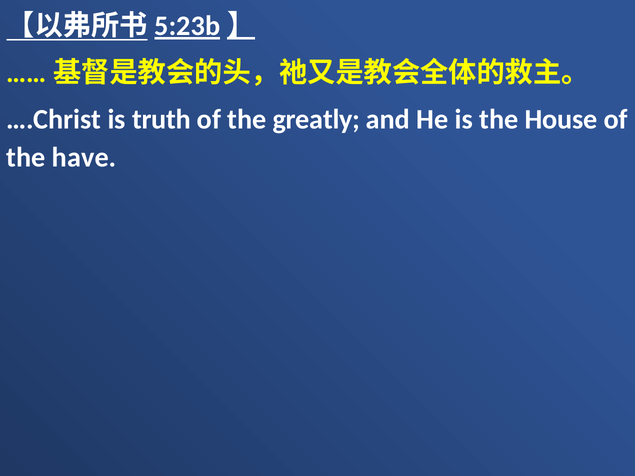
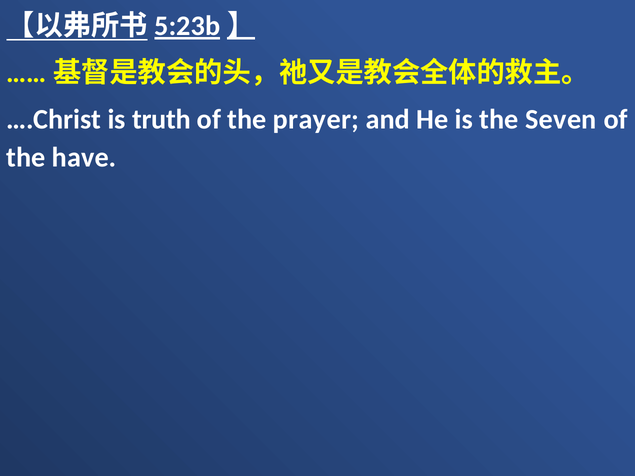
greatly: greatly -> prayer
House: House -> Seven
